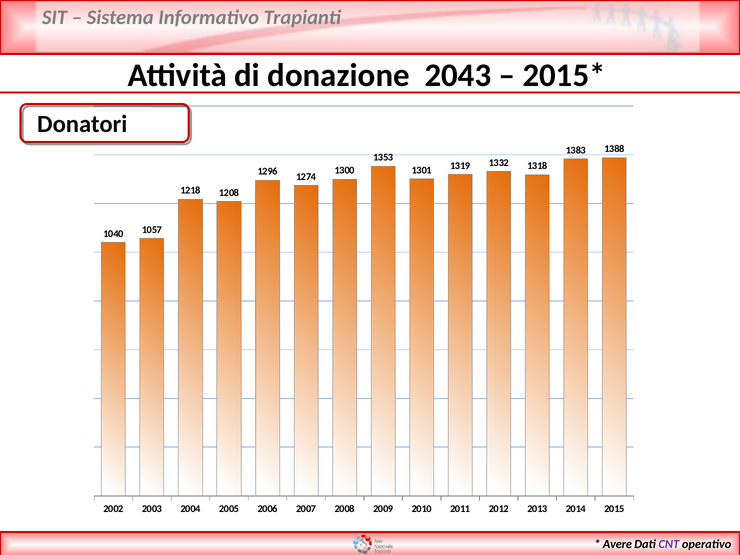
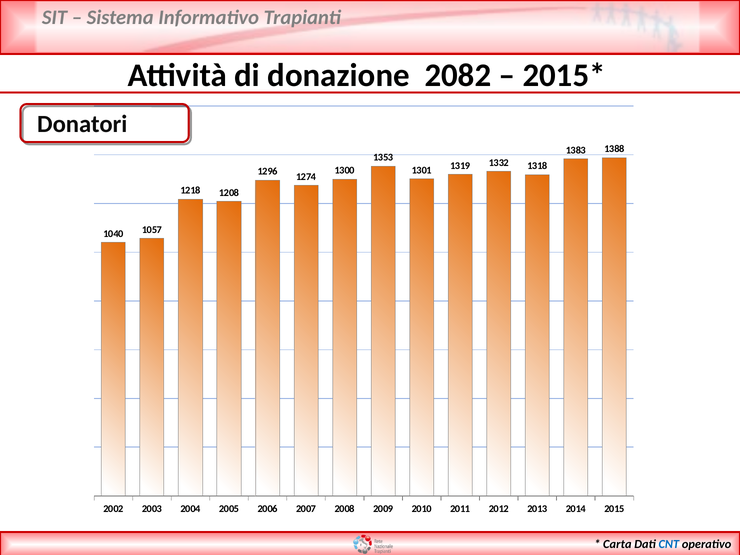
2043: 2043 -> 2082
Avere: Avere -> Carta
CNT colour: purple -> blue
